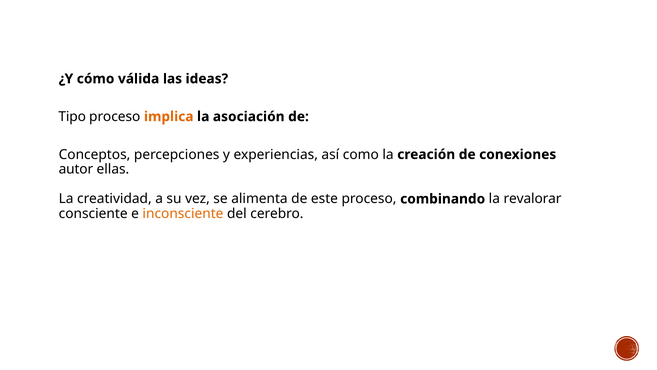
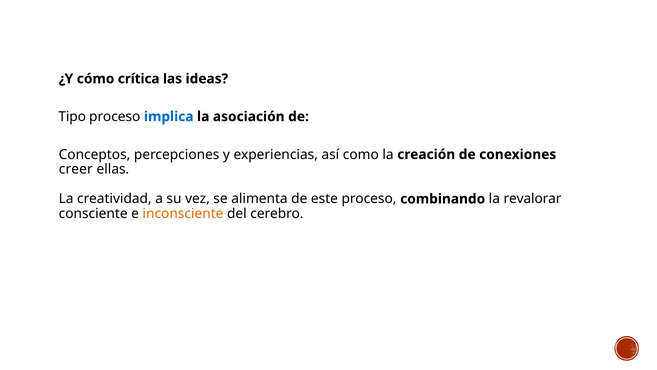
válida: válida -> crítica
implica colour: orange -> blue
autor: autor -> creer
